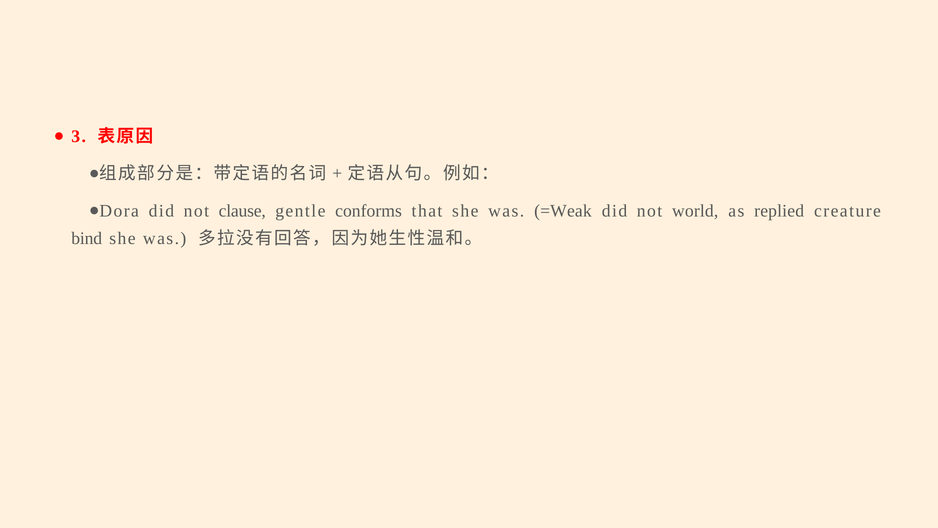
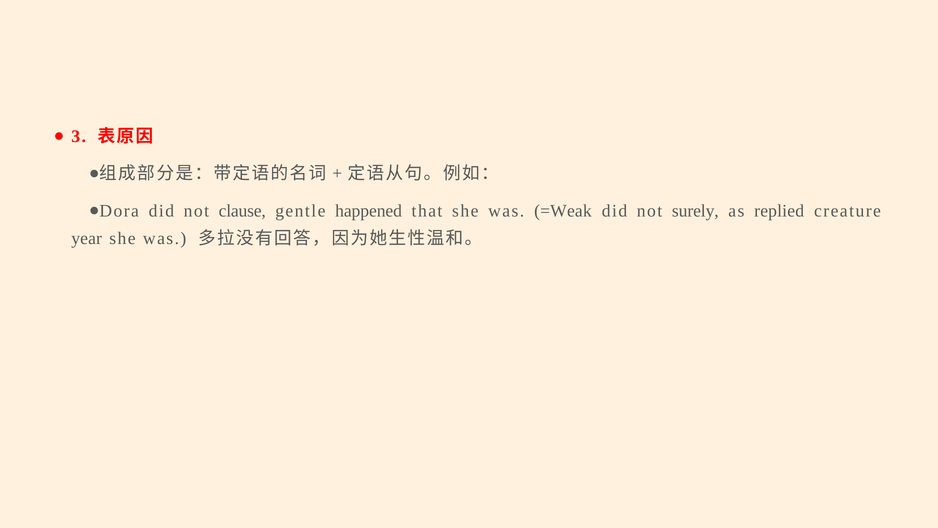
conforms: conforms -> happened
world: world -> surely
bind: bind -> year
